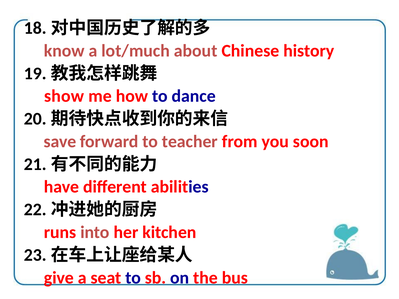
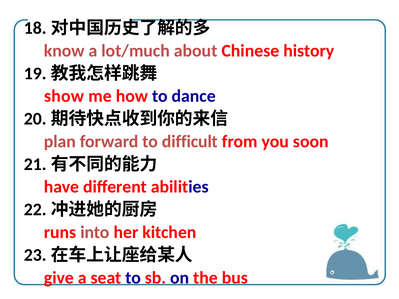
save: save -> plan
teacher: teacher -> difficult
